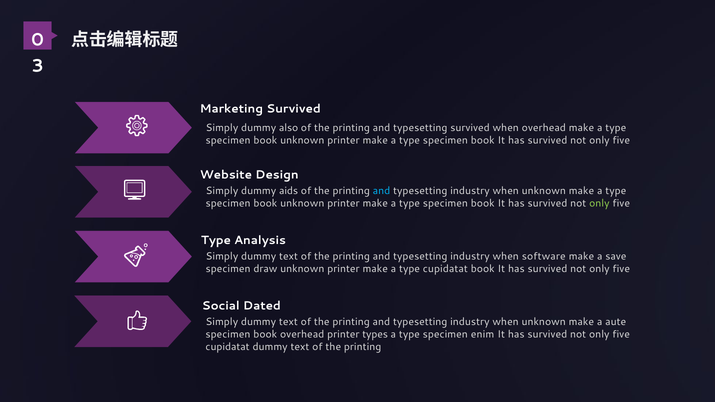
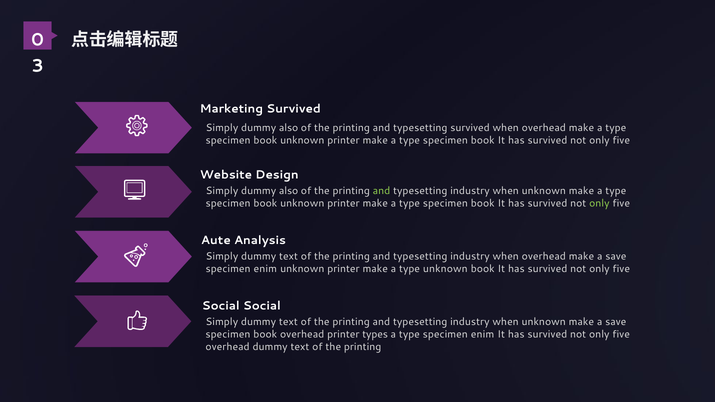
aids at (289, 191): aids -> also
and at (381, 191) colour: light blue -> light green
Type at (216, 240): Type -> Aute
industry when software: software -> overhead
draw at (265, 269): draw -> enim
type cupidatat: cupidatat -> unknown
Social Dated: Dated -> Social
unknown make a aute: aute -> save
cupidatat at (228, 347): cupidatat -> overhead
